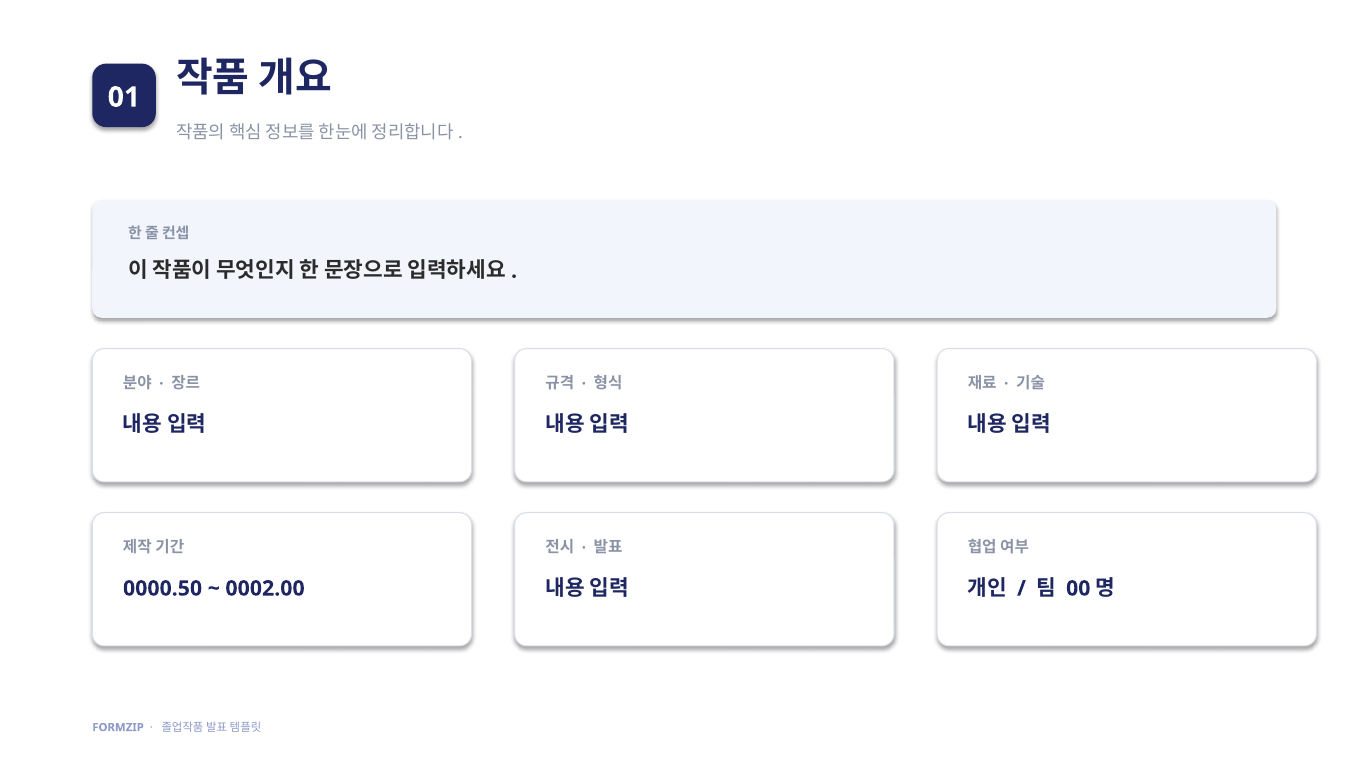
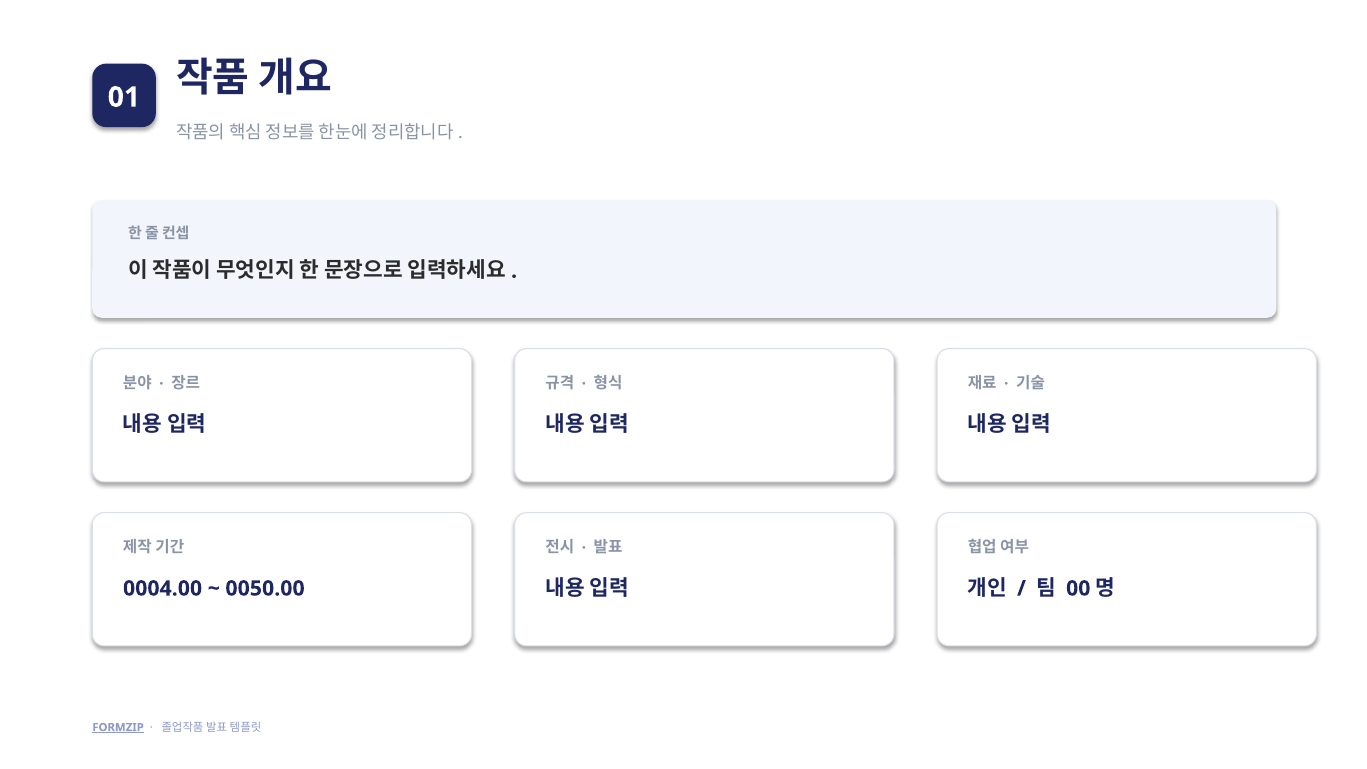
0000.50: 0000.50 -> 0004.00
0002.00: 0002.00 -> 0050.00
FORMZIP underline: none -> present
